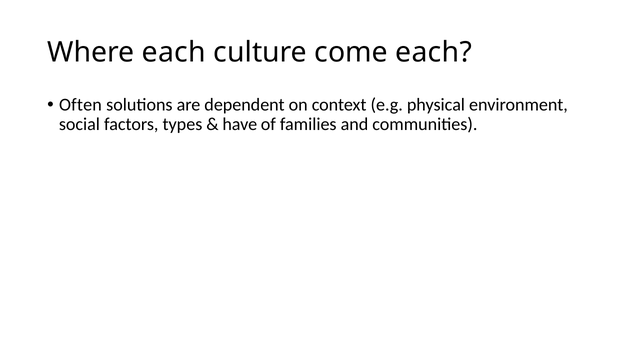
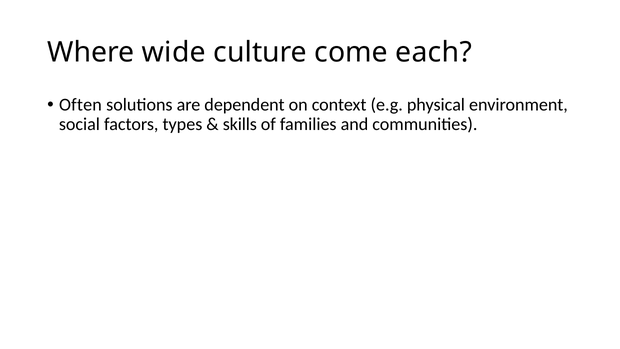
Where each: each -> wide
have: have -> skills
